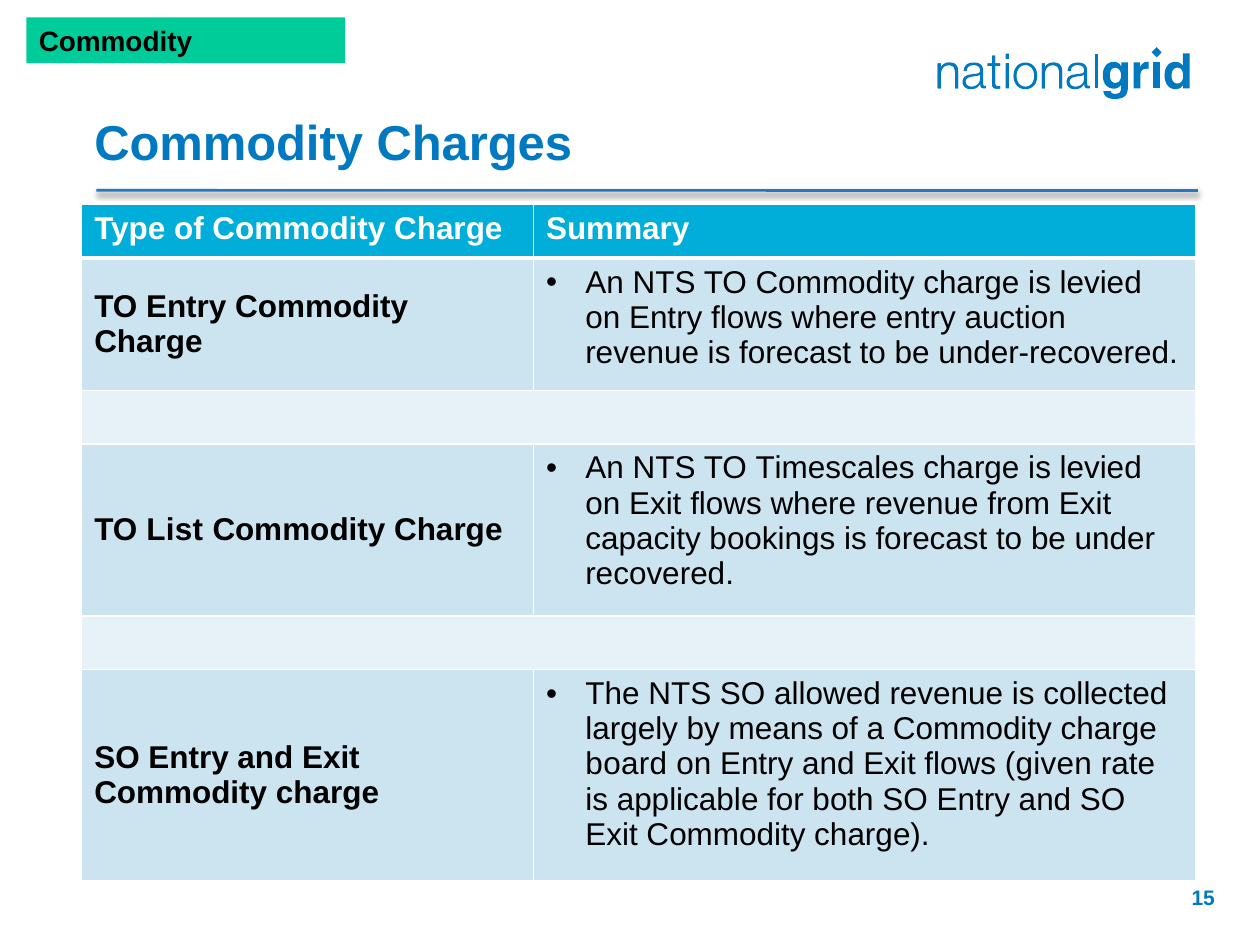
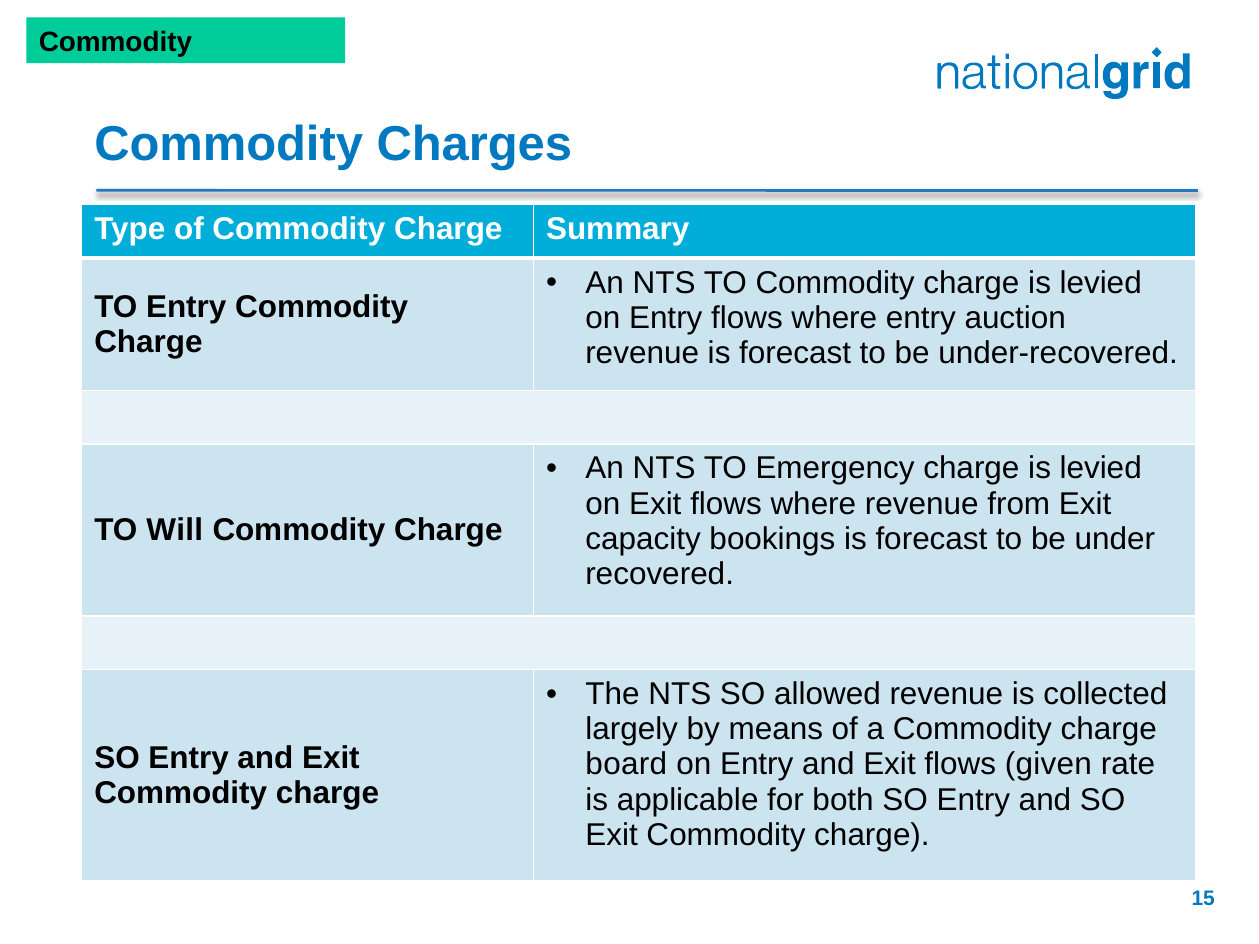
Timescales: Timescales -> Emergency
List: List -> Will
